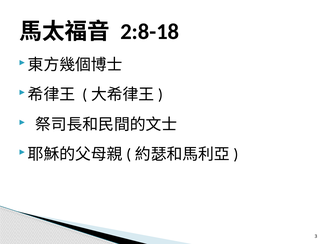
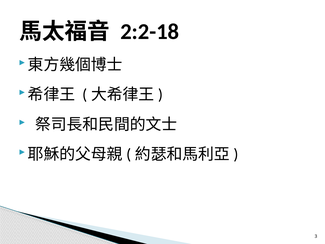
2:8-18: 2:8-18 -> 2:2-18
